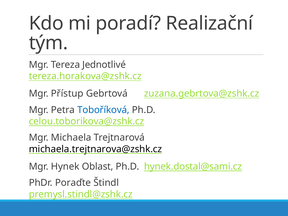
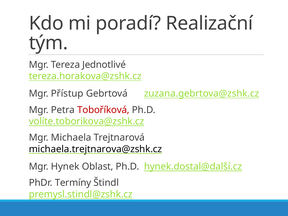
Toboříková colour: blue -> red
celou.toborikova@zshk.cz: celou.toborikova@zshk.cz -> volíte.toborikova@zshk.cz
hynek.dostal@sami.cz: hynek.dostal@sami.cz -> hynek.dostal@další.cz
Poraďte: Poraďte -> Termíny
